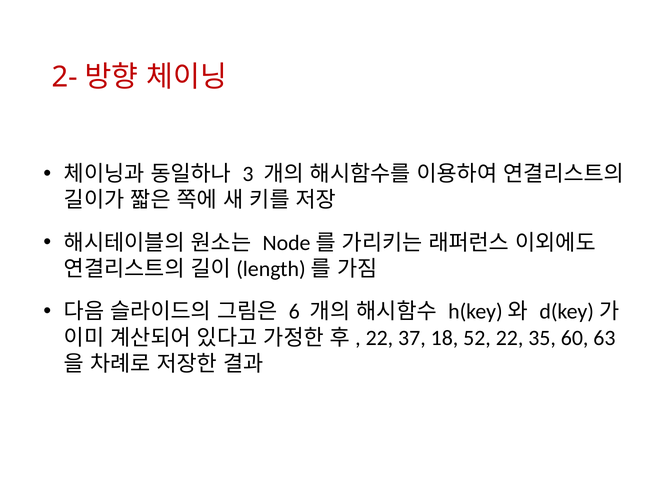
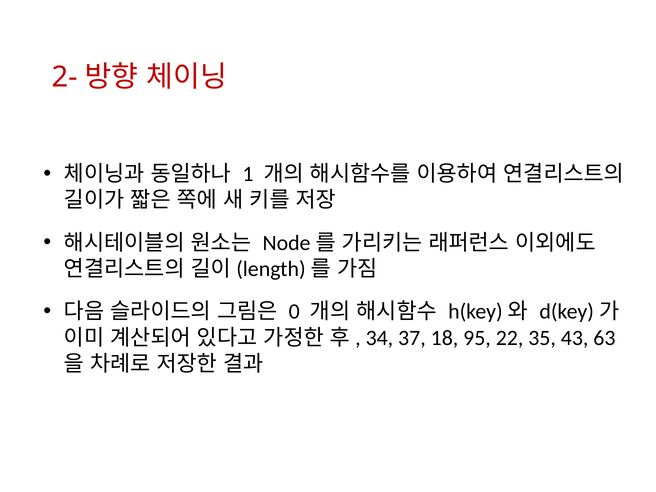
3: 3 -> 1
6: 6 -> 0
22 at (379, 338): 22 -> 34
52: 52 -> 95
60: 60 -> 43
